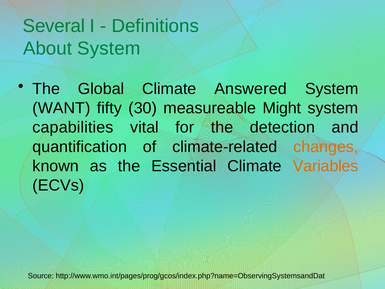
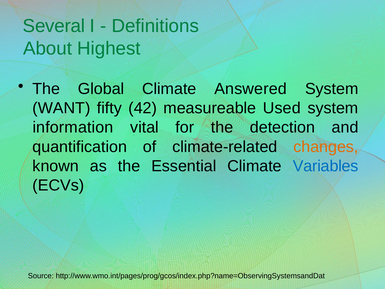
About System: System -> Highest
30: 30 -> 42
Might: Might -> Used
capabilities: capabilities -> information
Variables colour: orange -> blue
